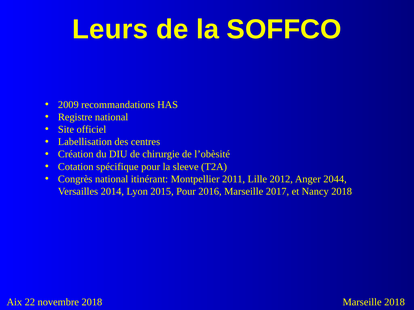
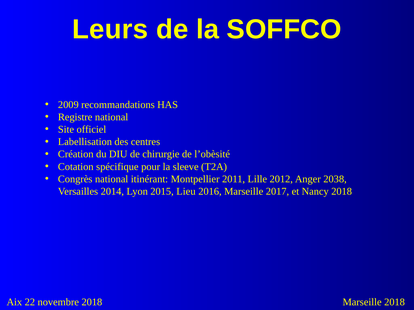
2044: 2044 -> 2038
2015 Pour: Pour -> Lieu
